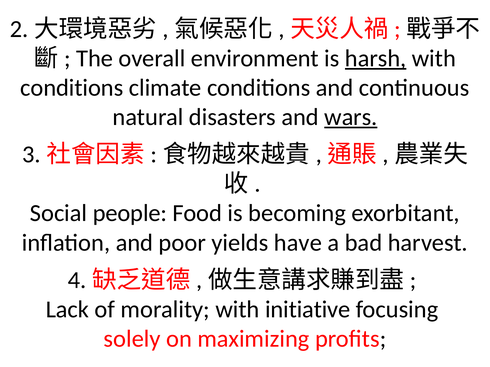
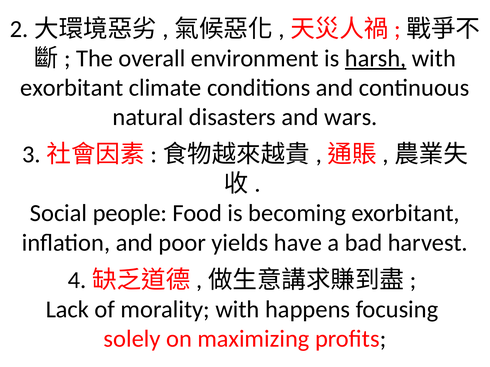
conditions at (72, 88): conditions -> exorbitant
wars underline: present -> none
initiative: initiative -> happens
